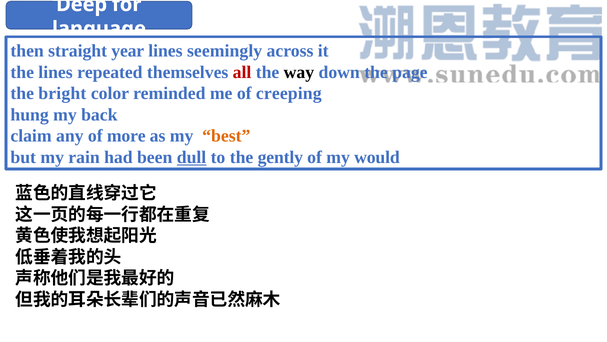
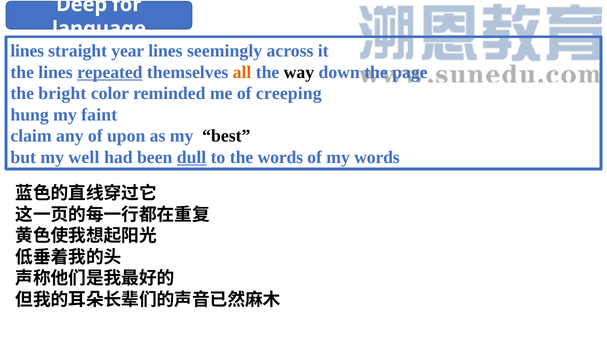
then at (27, 51): then -> lines
repeated underline: none -> present
all colour: red -> orange
back: back -> faint
more: more -> upon
best colour: orange -> black
rain: rain -> well
the gently: gently -> words
my would: would -> words
